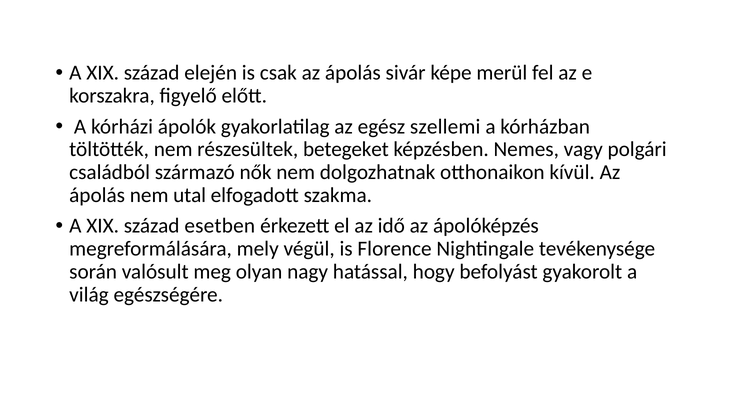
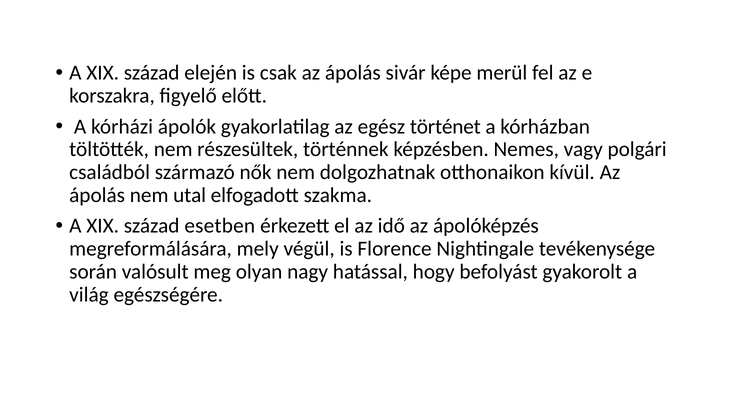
szellemi: szellemi -> történet
betegeket: betegeket -> történnek
